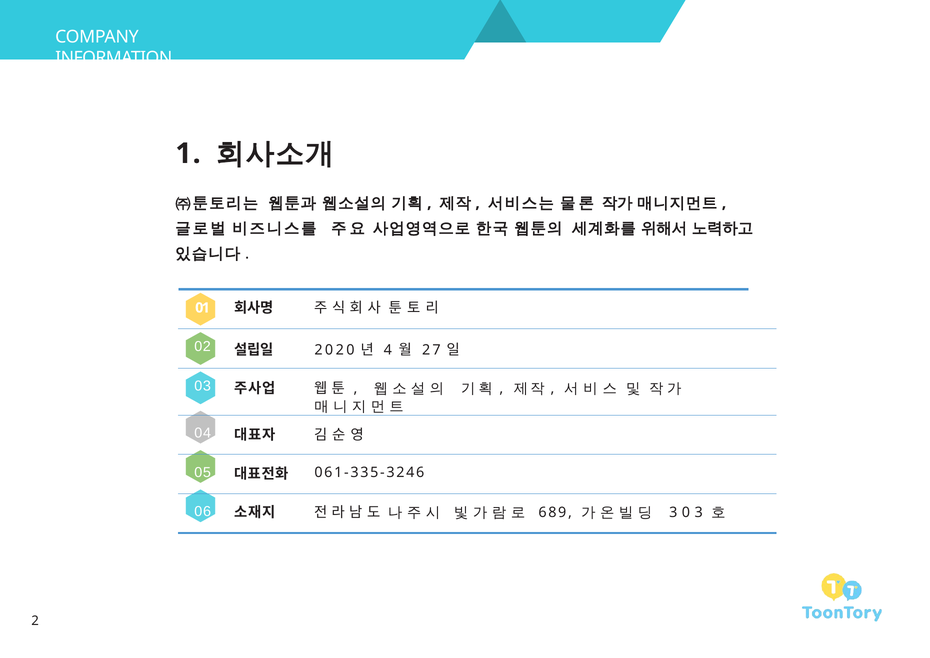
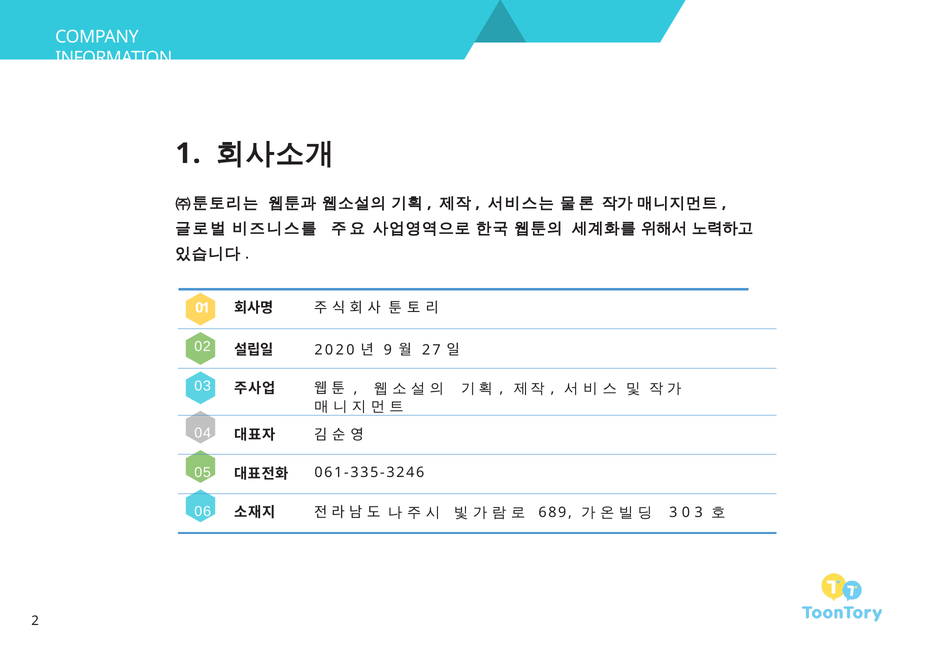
4: 4 -> 9
